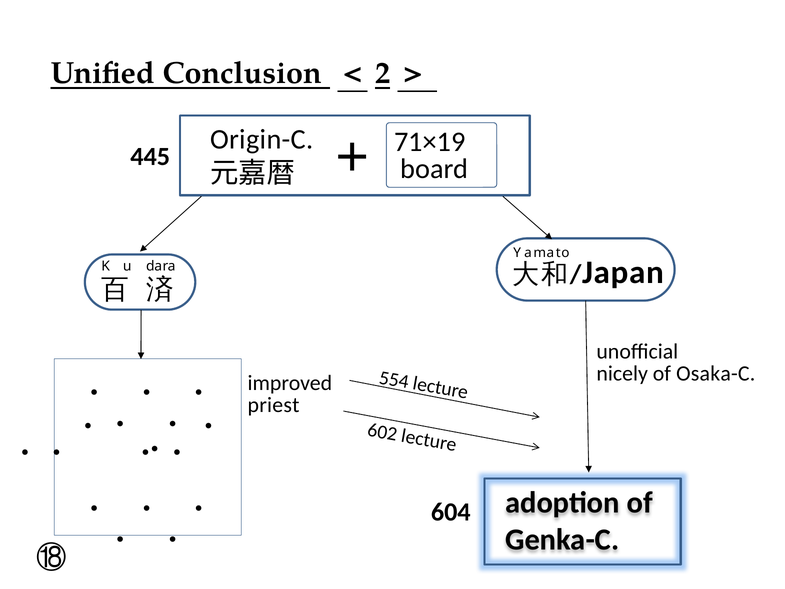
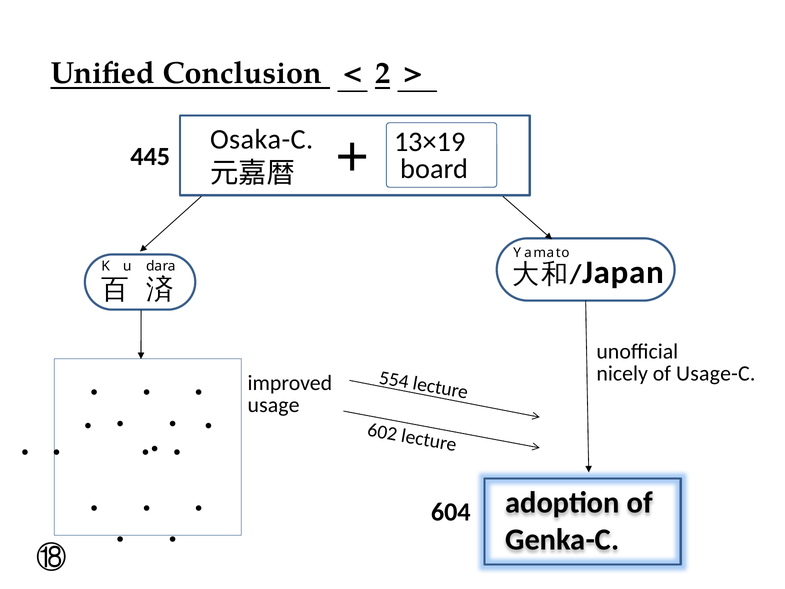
Origin-C: Origin-C -> Osaka-C
71×19: 71×19 -> 13×19
Osaka-C: Osaka-C -> Usage-C
priest: priest -> usage
